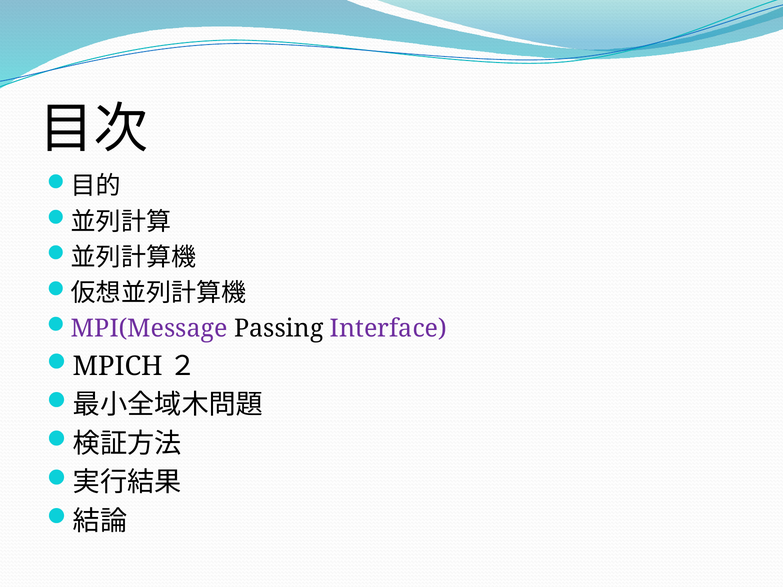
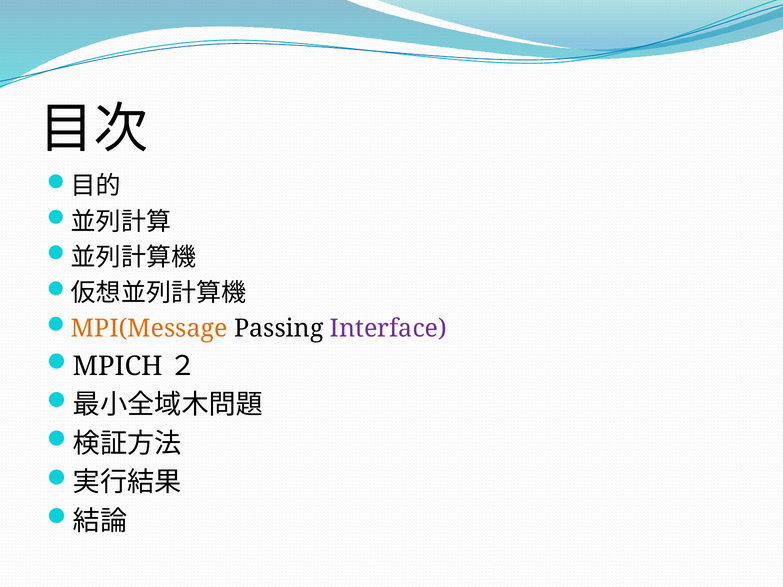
MPI(Message colour: purple -> orange
